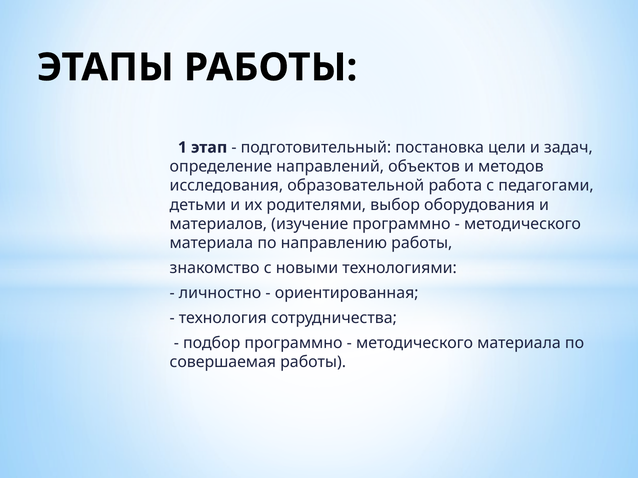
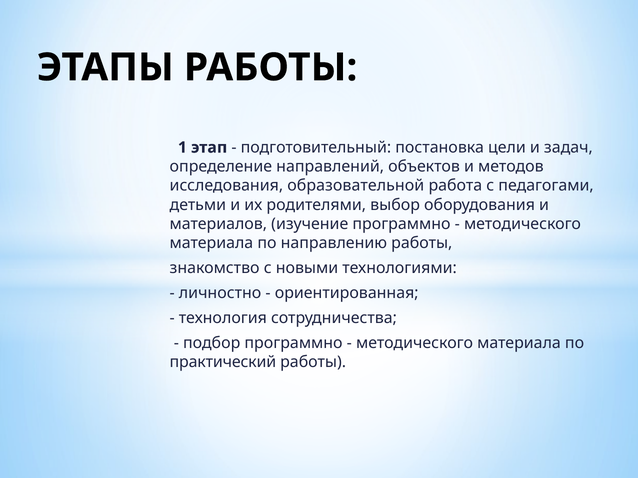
совершаемая: совершаемая -> практический
